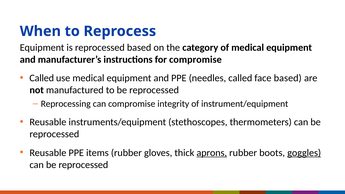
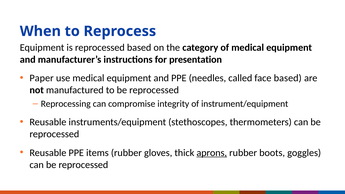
for compromise: compromise -> presentation
Called at (42, 78): Called -> Paper
goggles underline: present -> none
